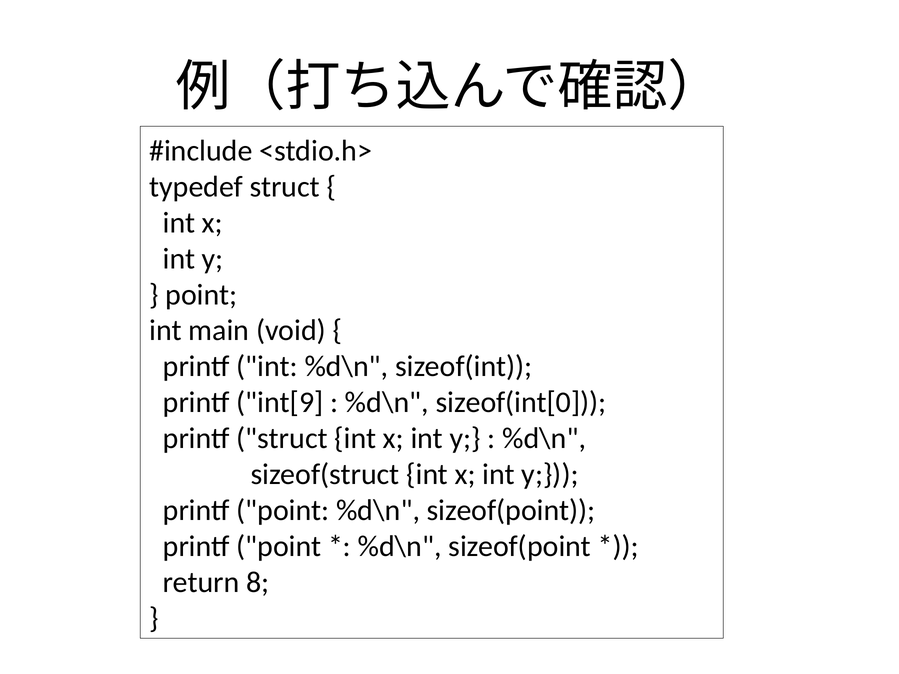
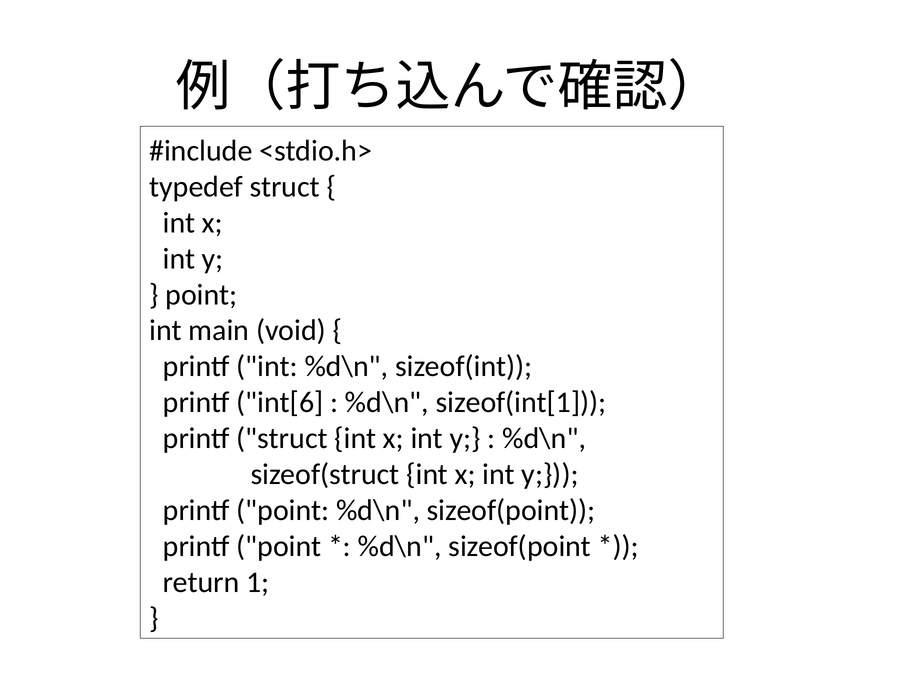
int[9: int[9 -> int[6
sizeof(int[0: sizeof(int[0 -> sizeof(int[1
8: 8 -> 1
